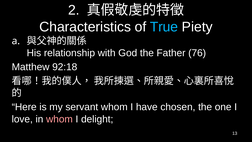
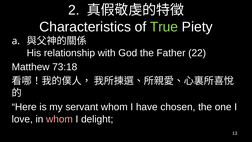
True colour: light blue -> light green
76: 76 -> 22
92:18: 92:18 -> 73:18
